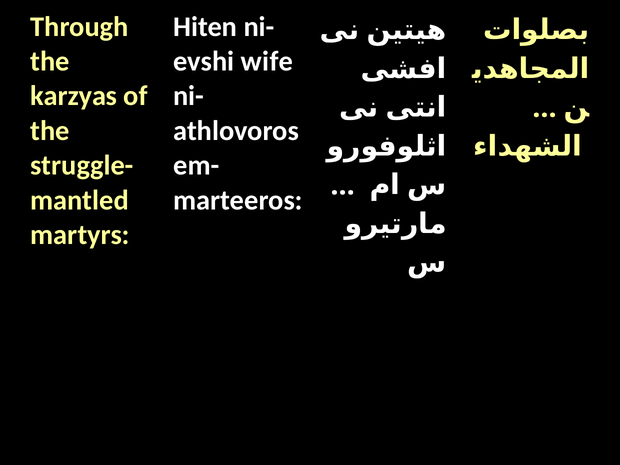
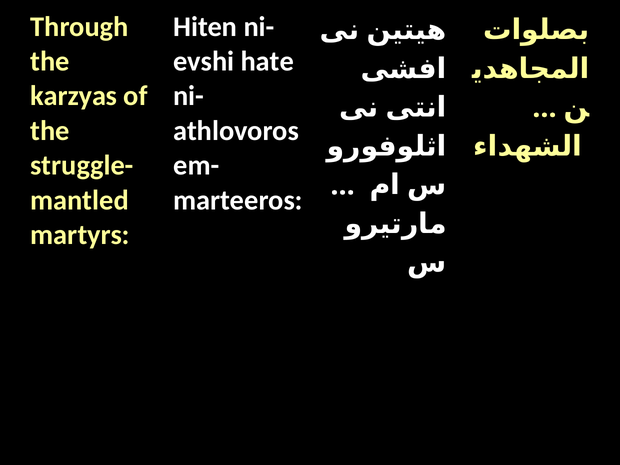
wife: wife -> hate
